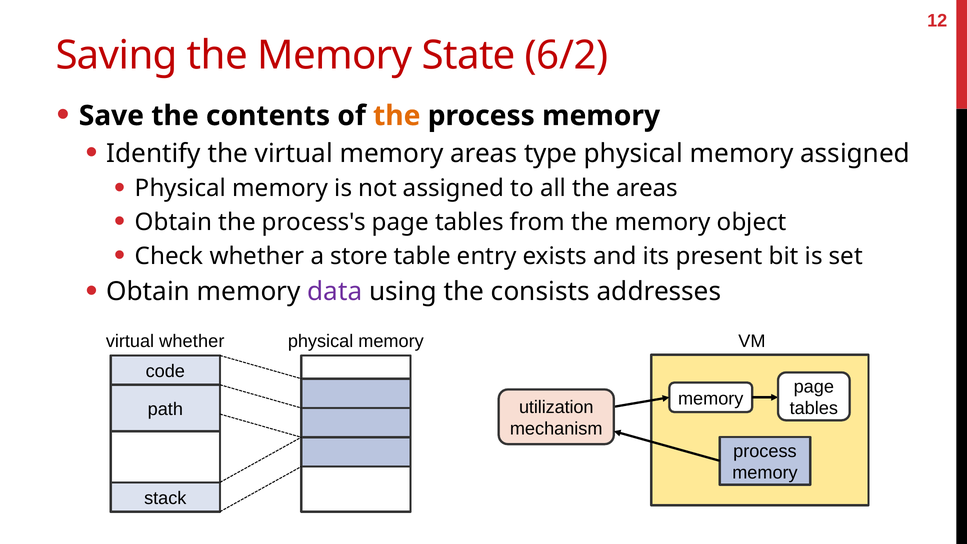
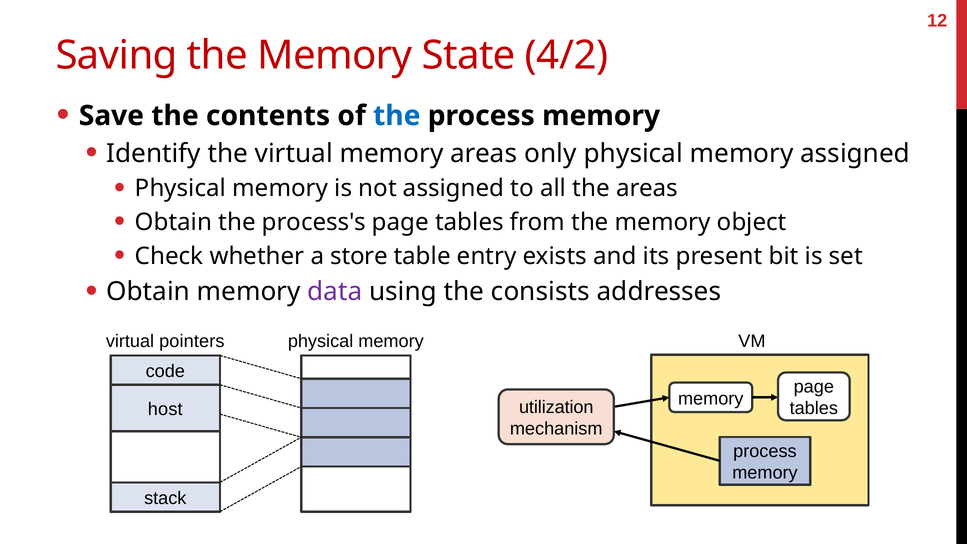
6/2: 6/2 -> 4/2
the at (397, 116) colour: orange -> blue
type: type -> only
virtual whether: whether -> pointers
path: path -> host
